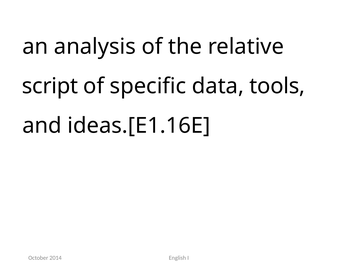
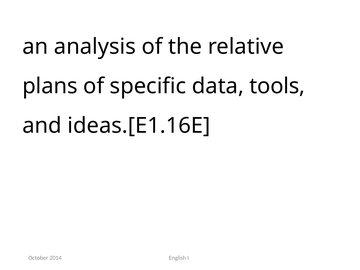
script: script -> plans
